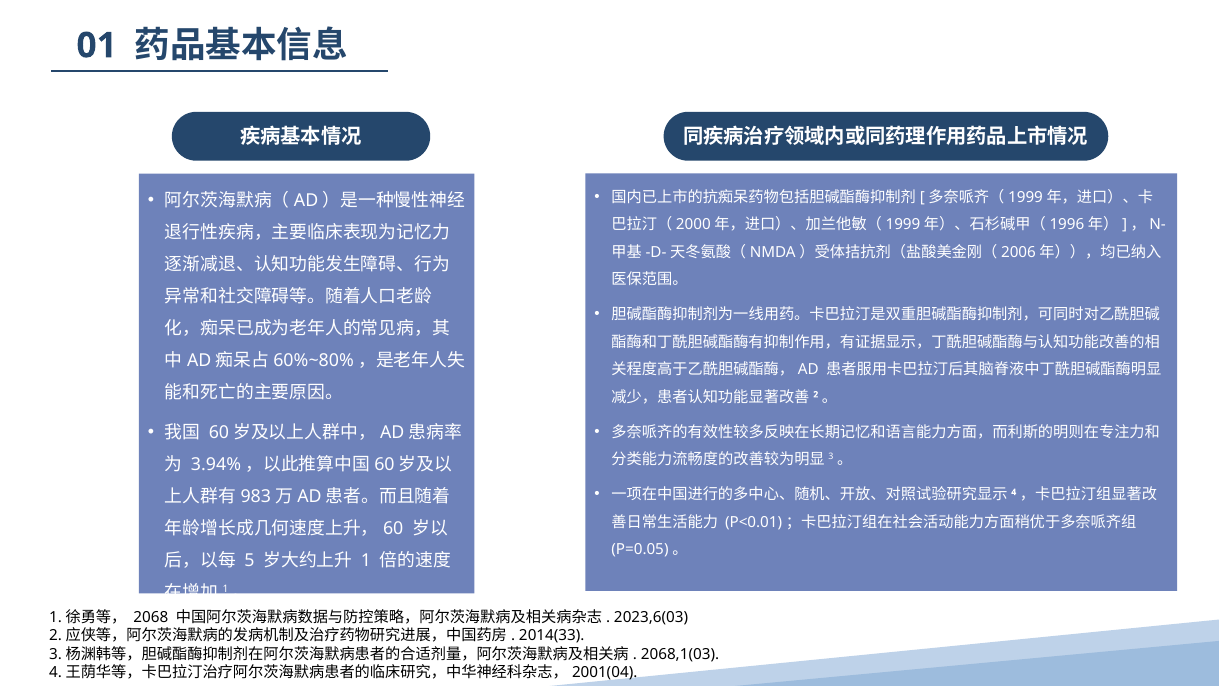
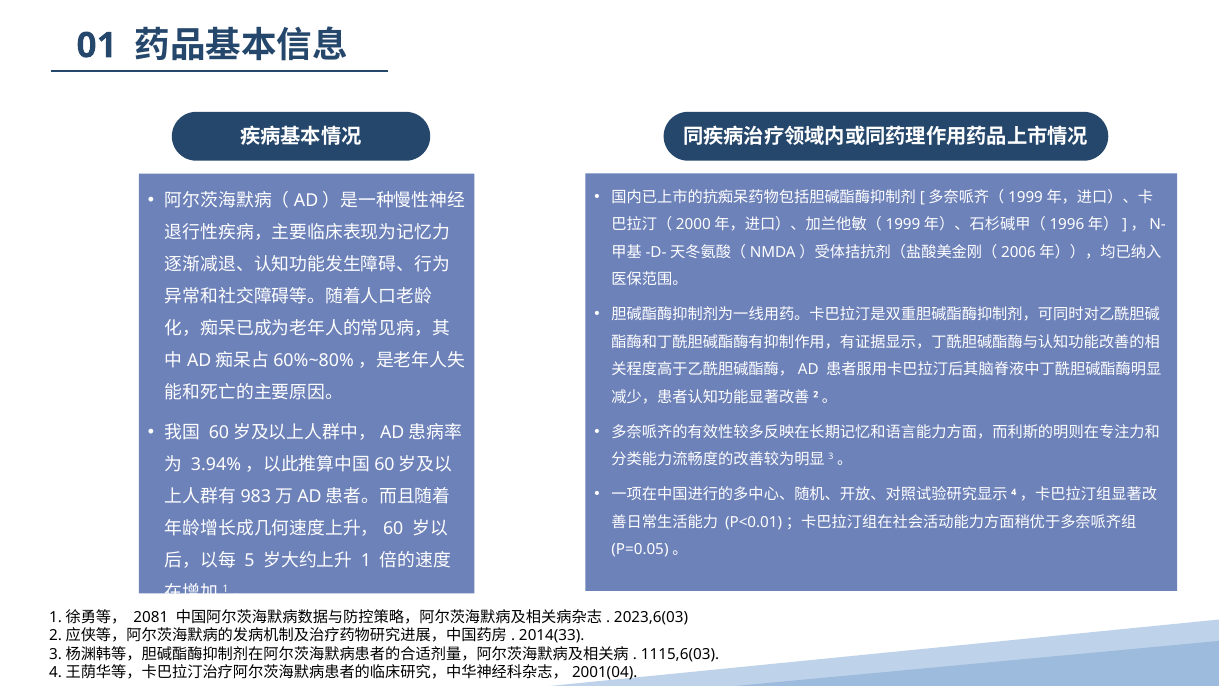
2068: 2068 -> 2081
2068,1(03: 2068,1(03 -> 1115,6(03
